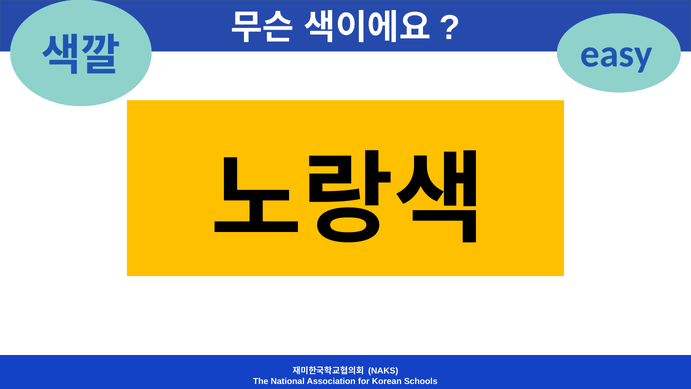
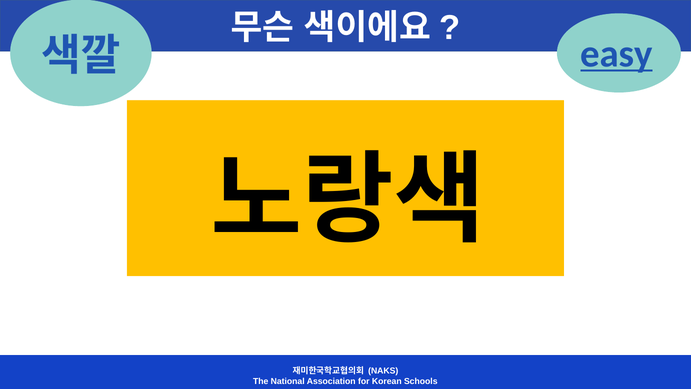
easy underline: none -> present
